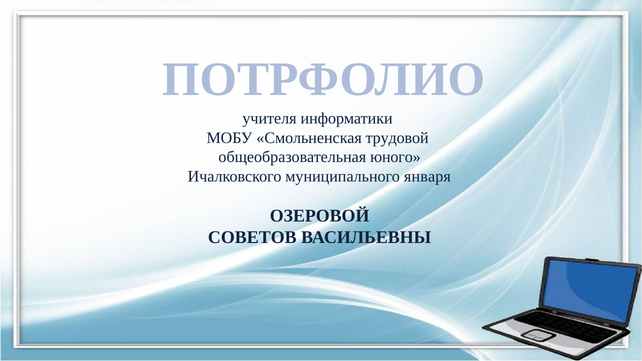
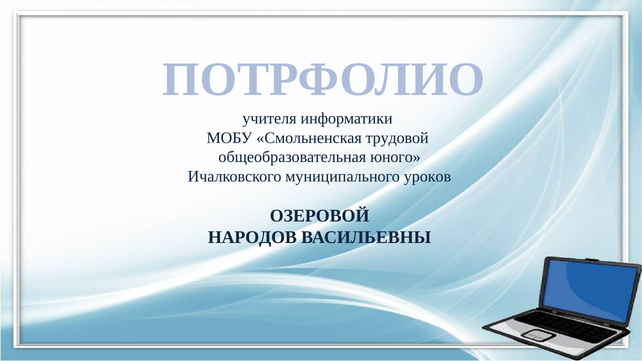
января: января -> уроков
СОВЕТОВ: СОВЕТОВ -> НАРОДОВ
